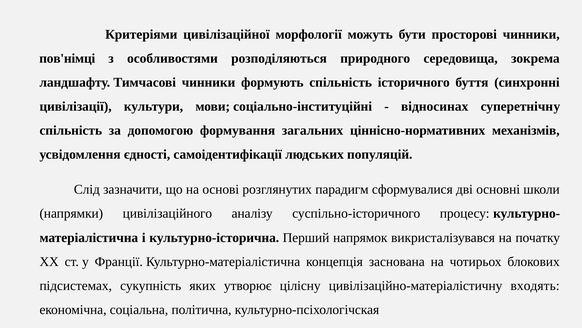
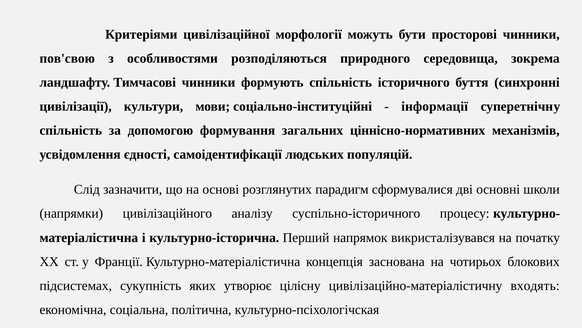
пов'німці: пов'німці -> пов'свою
відносинах: відносинах -> інформації
